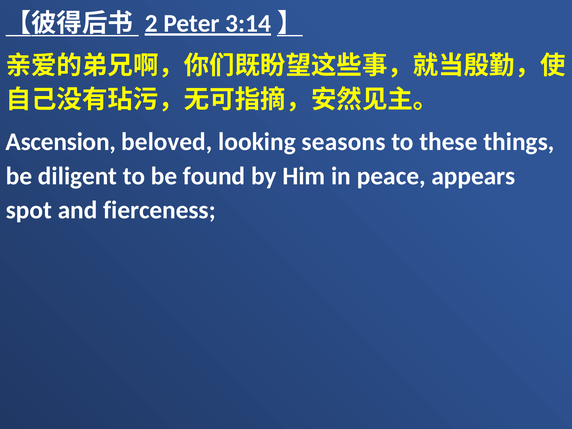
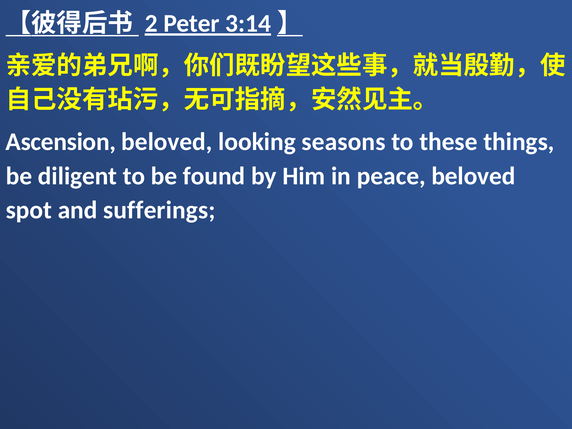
peace appears: appears -> beloved
fierceness: fierceness -> sufferings
